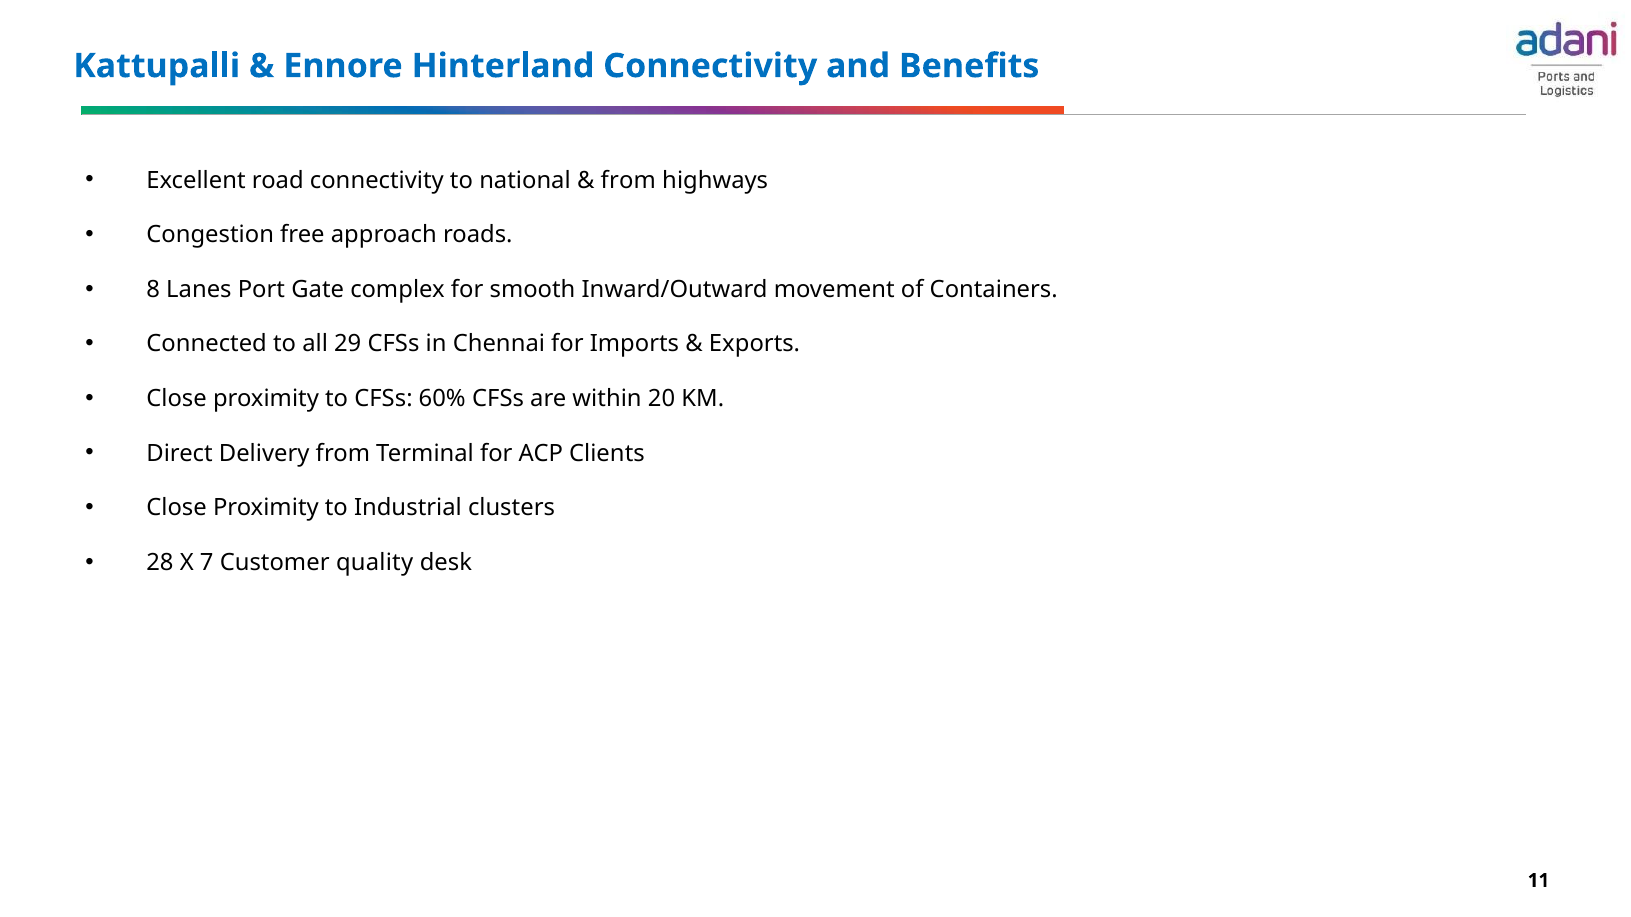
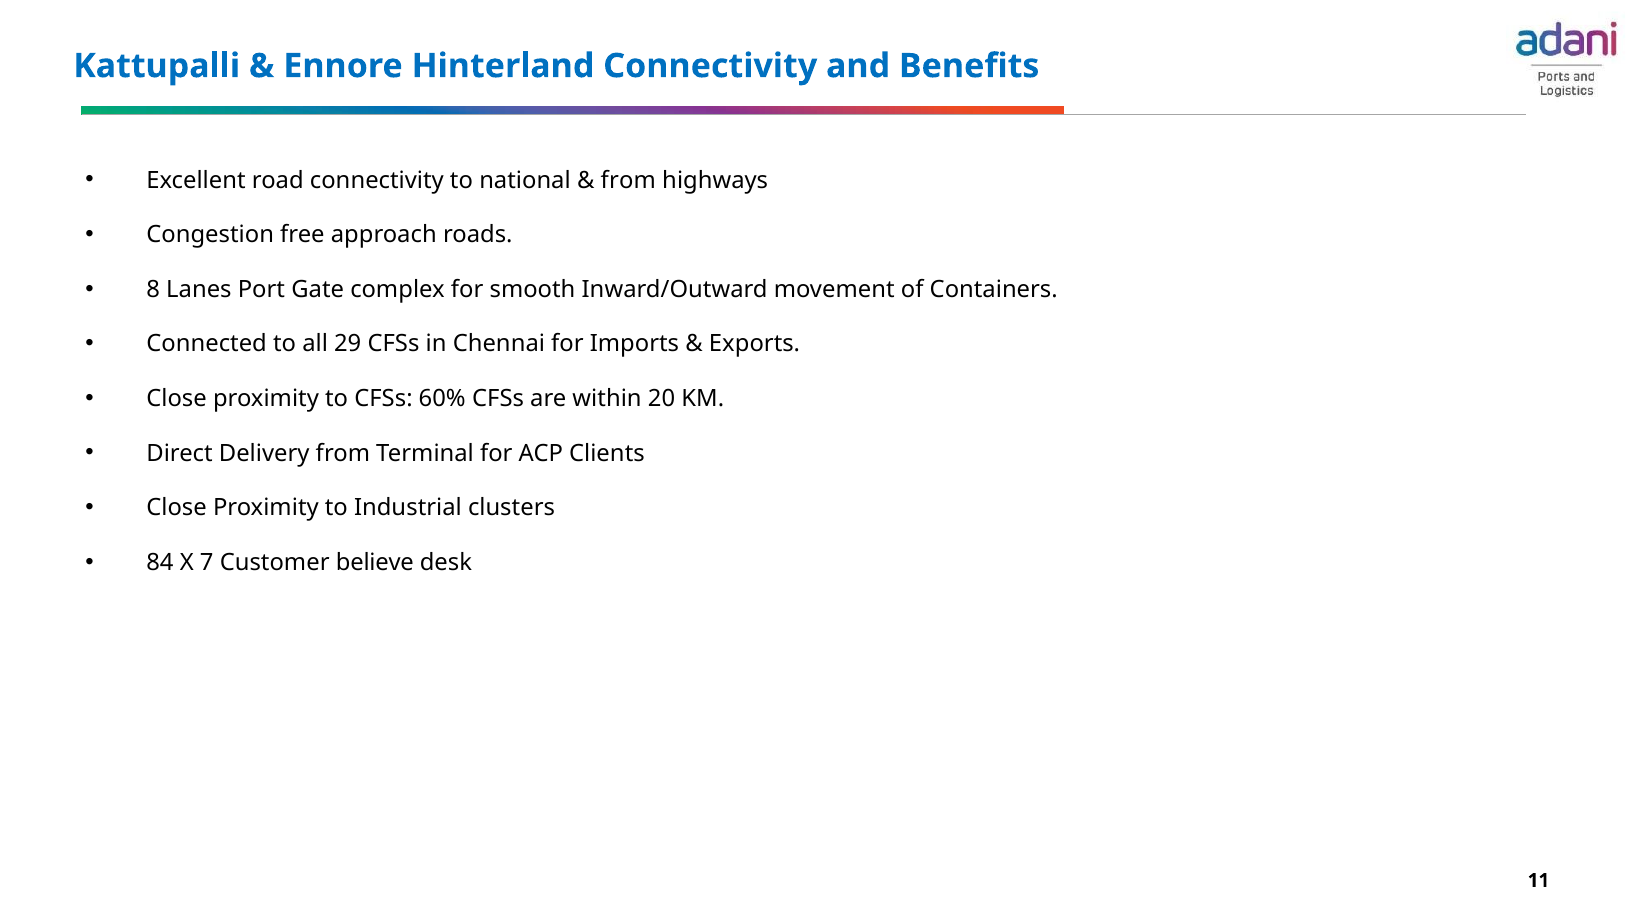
28: 28 -> 84
quality: quality -> believe
